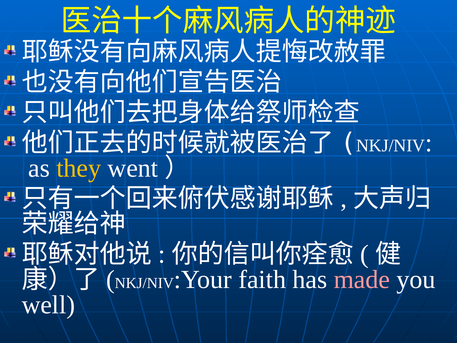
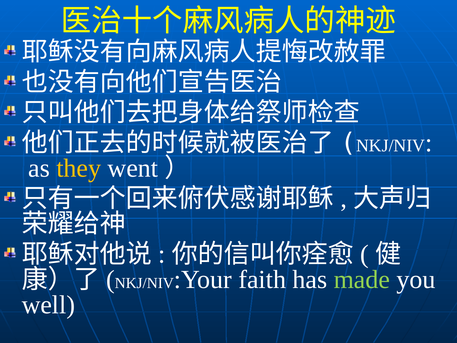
made colour: pink -> light green
